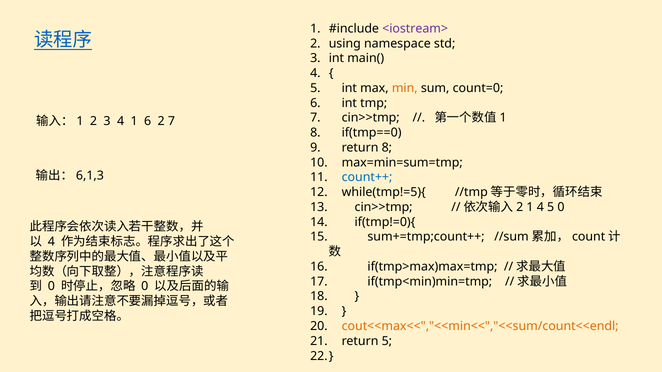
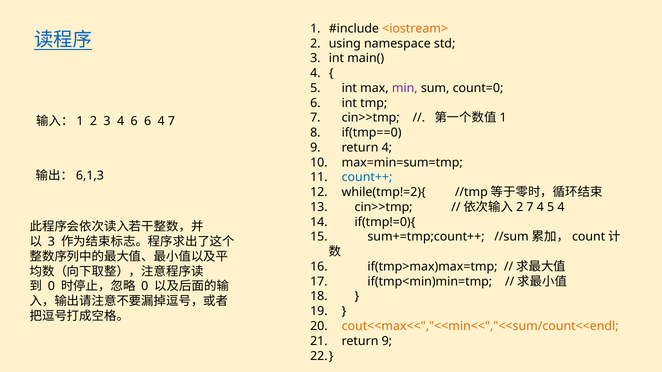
<iostream> colour: purple -> orange
min colour: orange -> purple
4 1: 1 -> 6
6 2: 2 -> 4
return 8: 8 -> 4
while(tmp!=5){: while(tmp!=5){ -> while(tmp!=2){
1 at (530, 207): 1 -> 7
5 0: 0 -> 4
4 at (51, 242): 4 -> 3
return 5: 5 -> 9
